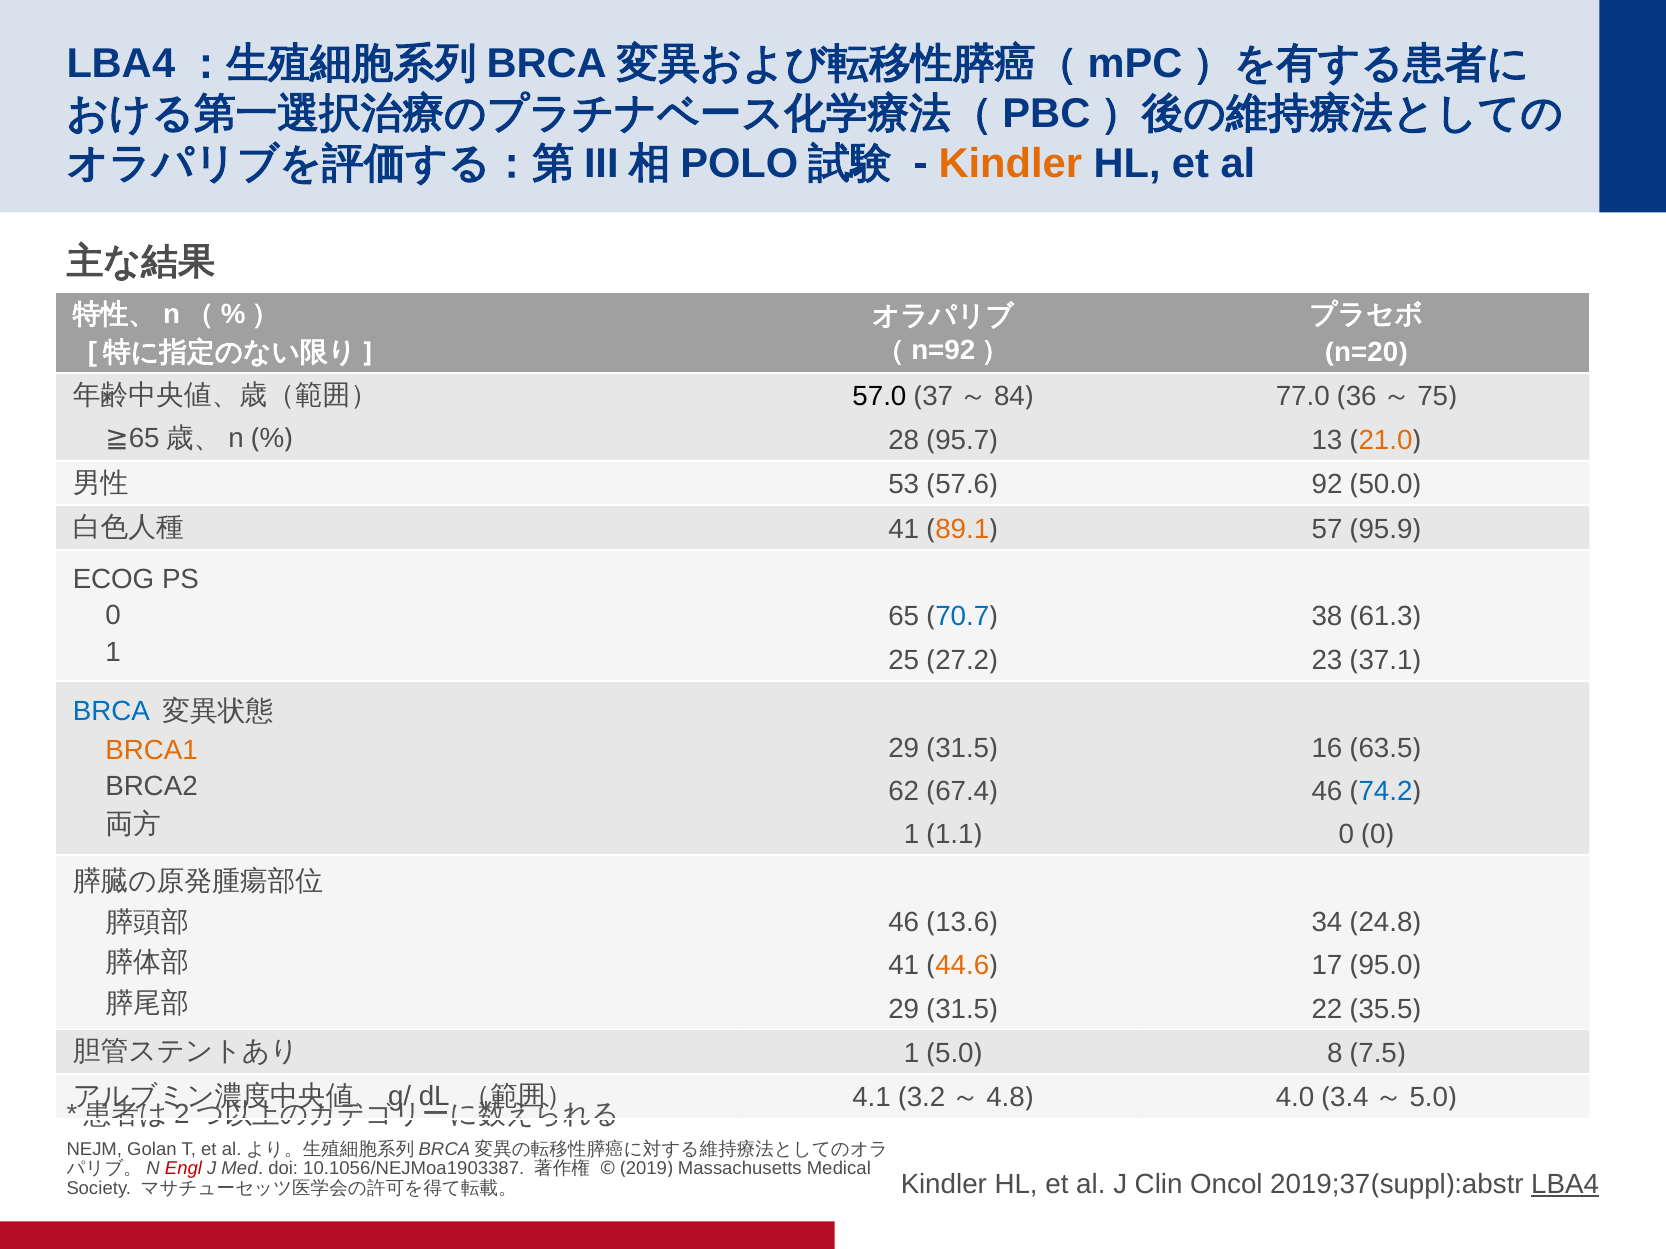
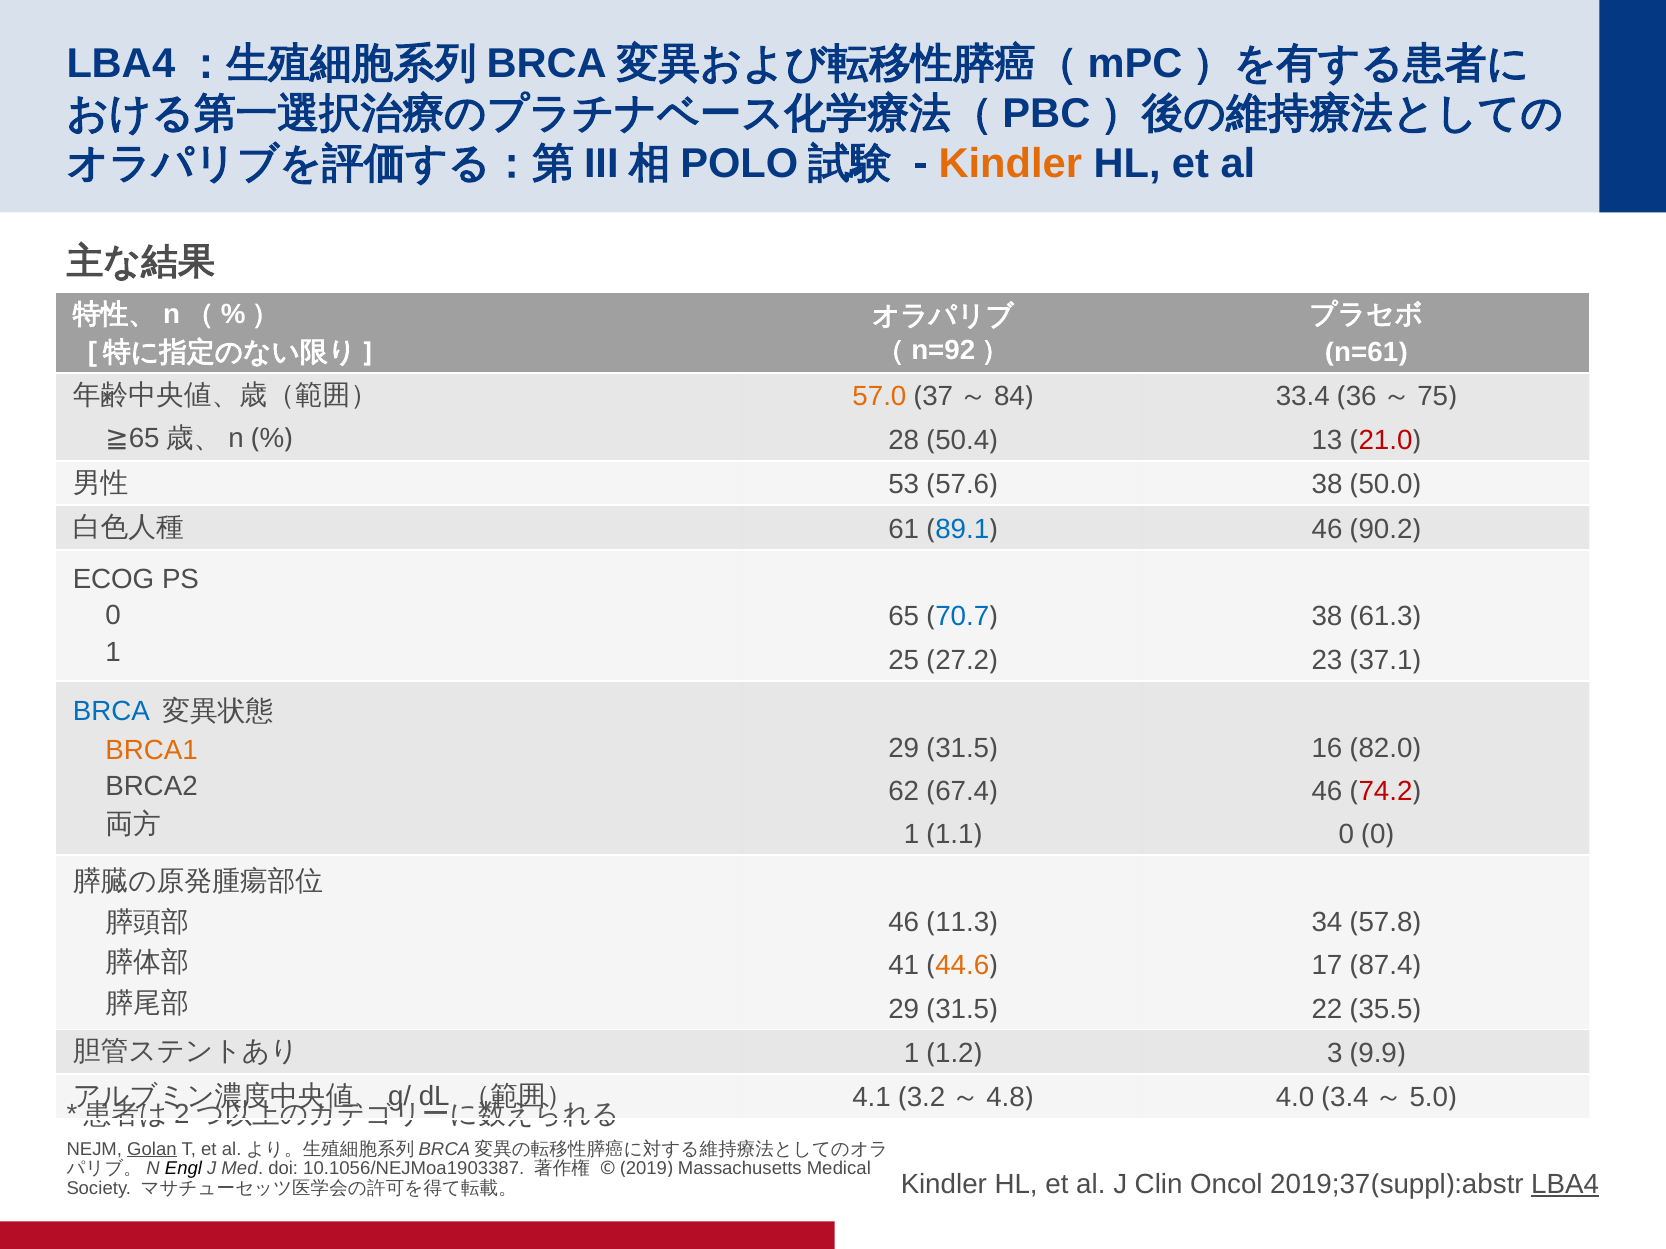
n=20: n=20 -> n=61
57.0 colour: black -> orange
77.0: 77.0 -> 33.4
95.7: 95.7 -> 50.4
21.0 colour: orange -> red
92 at (1327, 485): 92 -> 38
41 at (904, 529): 41 -> 61
89.1 colour: orange -> blue
57 at (1327, 529): 57 -> 46
95.9: 95.9 -> 90.2
63.5: 63.5 -> 82.0
74.2 colour: blue -> red
13.6: 13.6 -> 11.3
24.8: 24.8 -> 57.8
95.0: 95.0 -> 87.4
5.0 at (954, 1054): 5.0 -> 1.2
8: 8 -> 3
7.5: 7.5 -> 9.9
Golan underline: none -> present
Engl colour: red -> black
